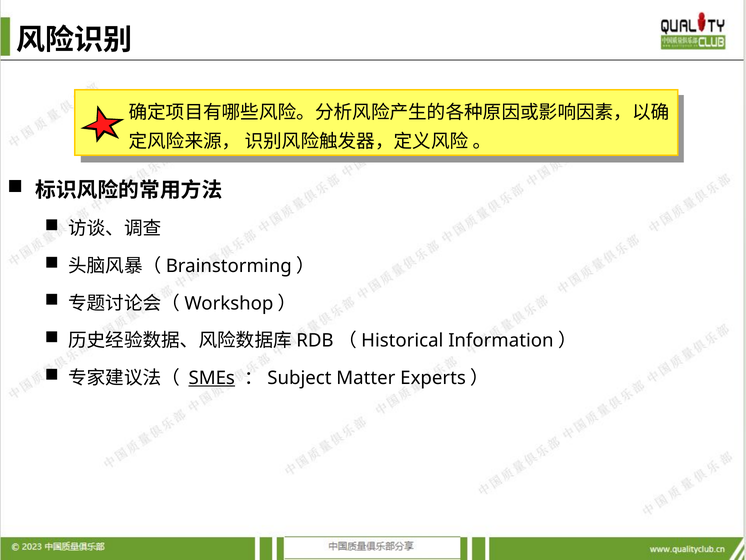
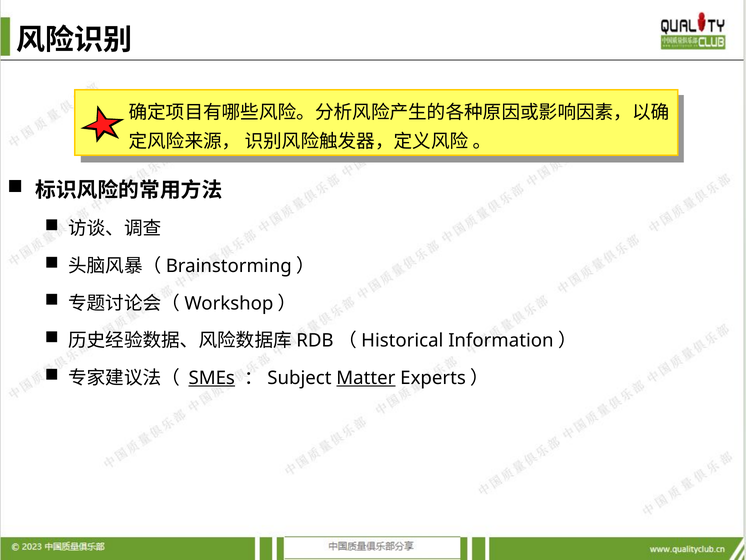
Matter underline: none -> present
